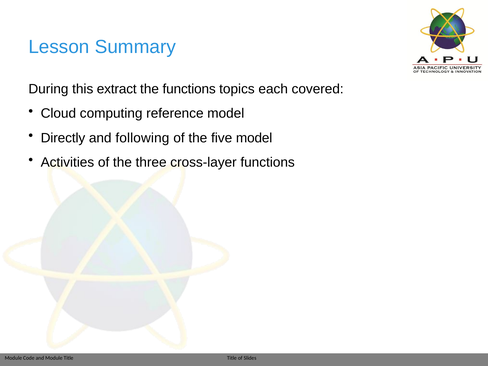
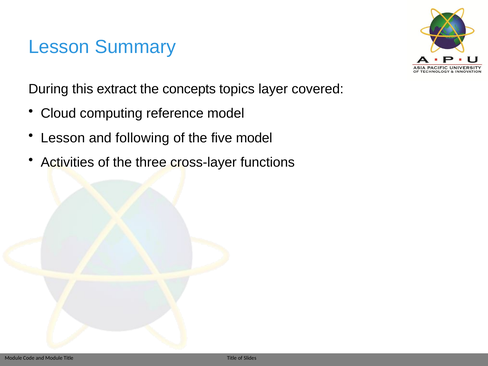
the functions: functions -> concepts
each: each -> layer
Directly at (63, 138): Directly -> Lesson
